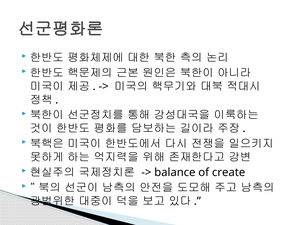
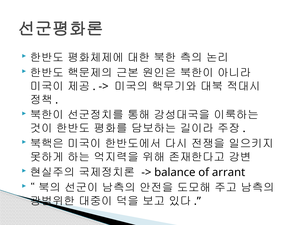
create: create -> arrant
